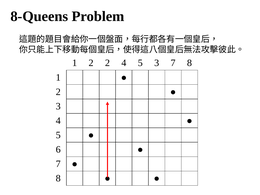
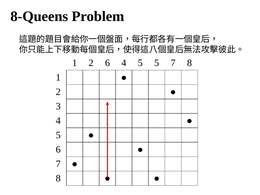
2 2: 2 -> 6
5 3: 3 -> 5
